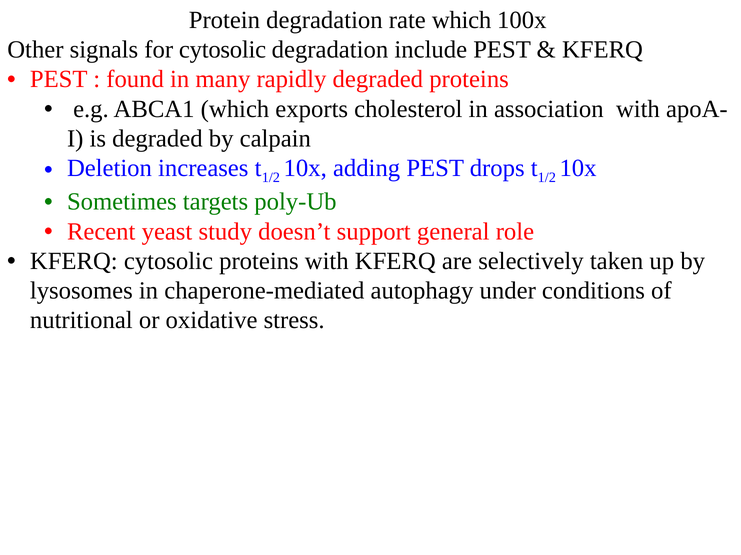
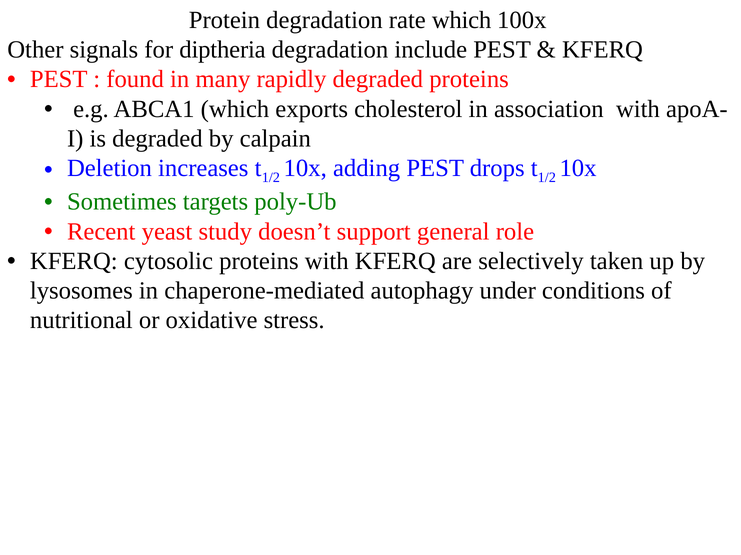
for cytosolic: cytosolic -> diptheria
